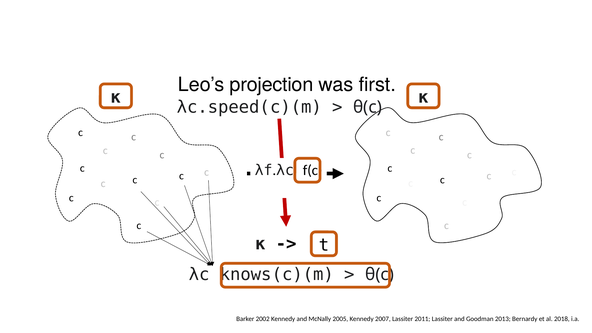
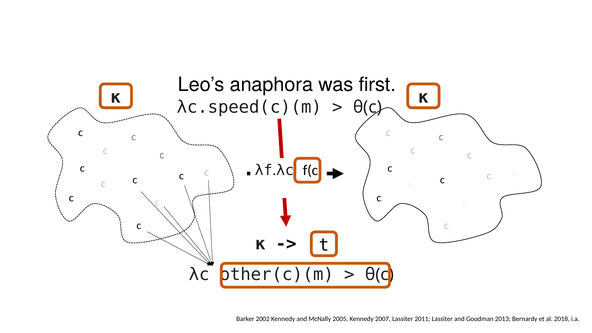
projection: projection -> anaphora
knows(c)(m: knows(c)(m -> other(c)(m
